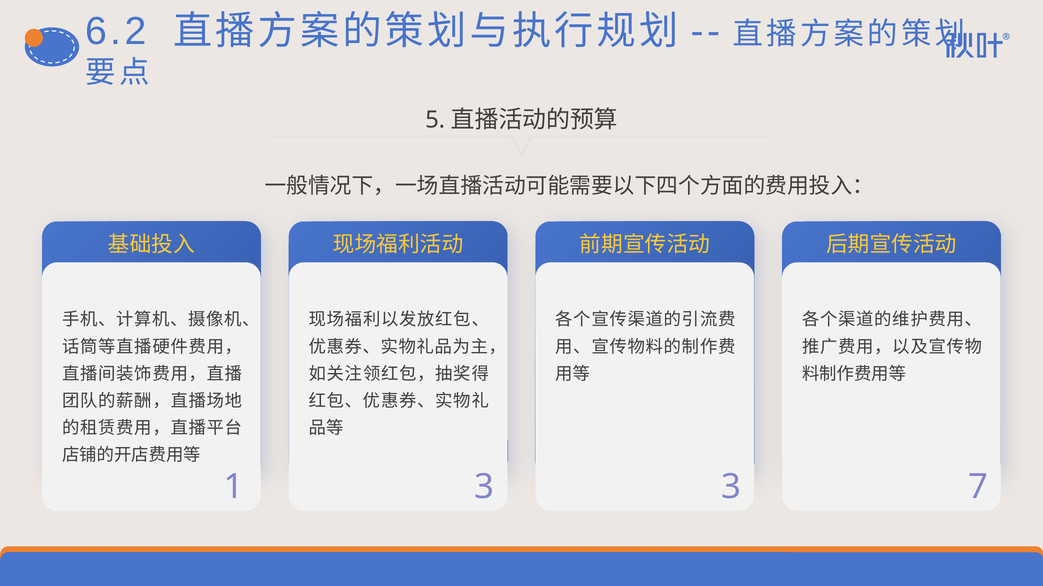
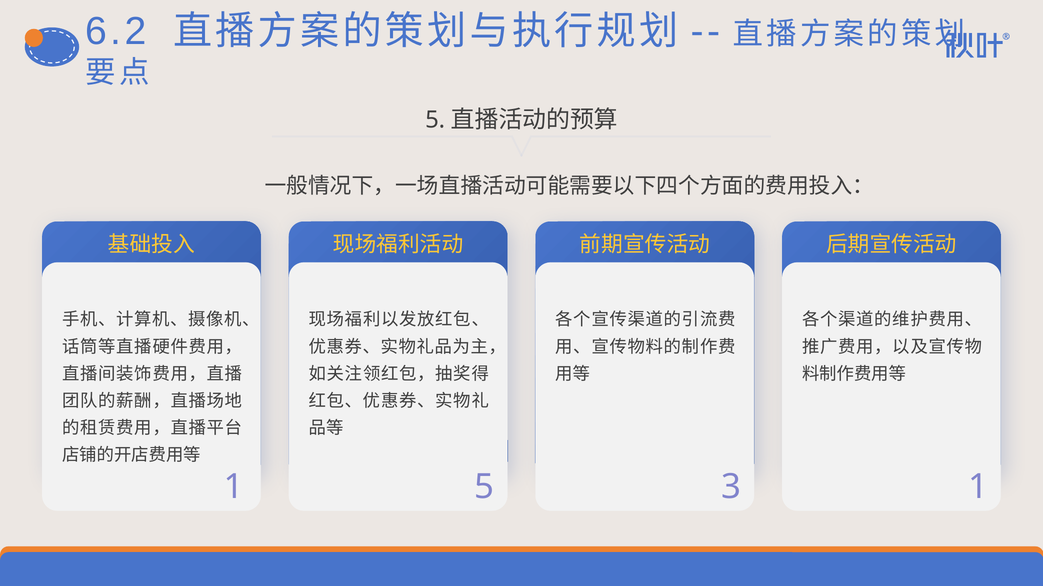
1 3: 3 -> 5
3 7: 7 -> 1
